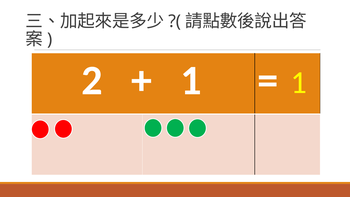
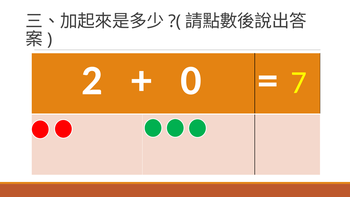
1 at (191, 80): 1 -> 0
1 at (299, 82): 1 -> 7
